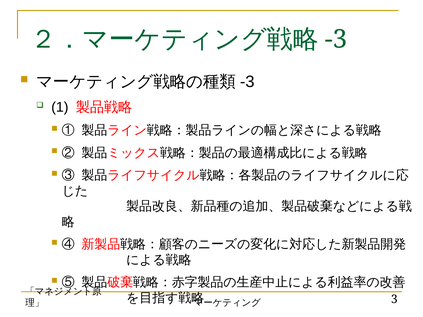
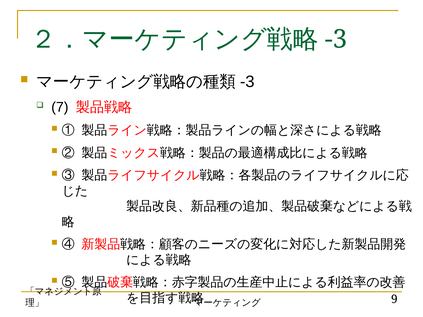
1: 1 -> 7
3: 3 -> 9
